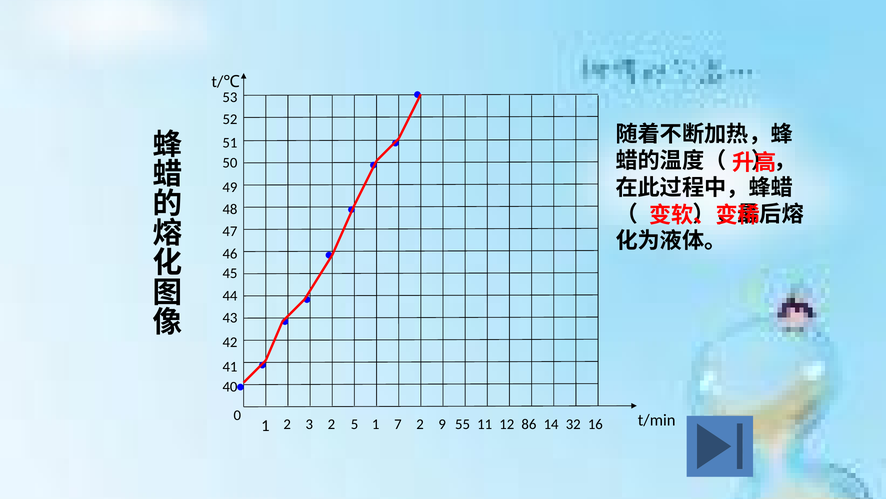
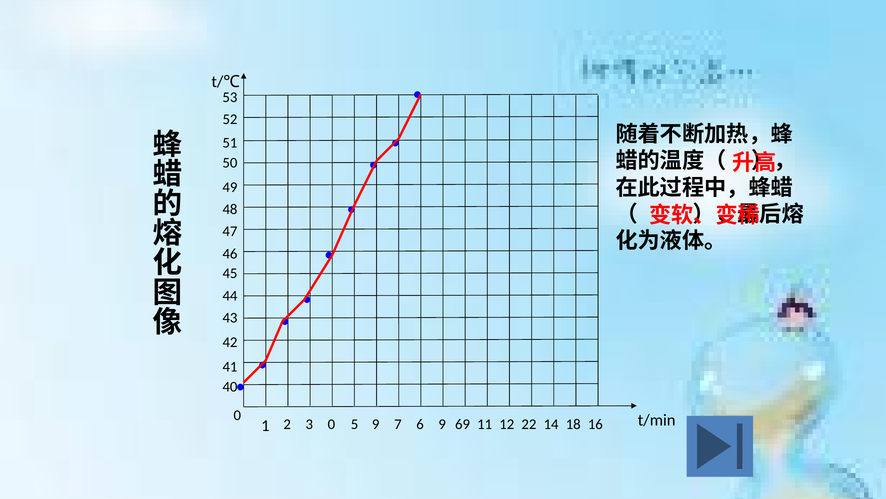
3 2: 2 -> 0
5 1: 1 -> 9
7 2: 2 -> 6
55: 55 -> 69
86: 86 -> 22
32: 32 -> 18
